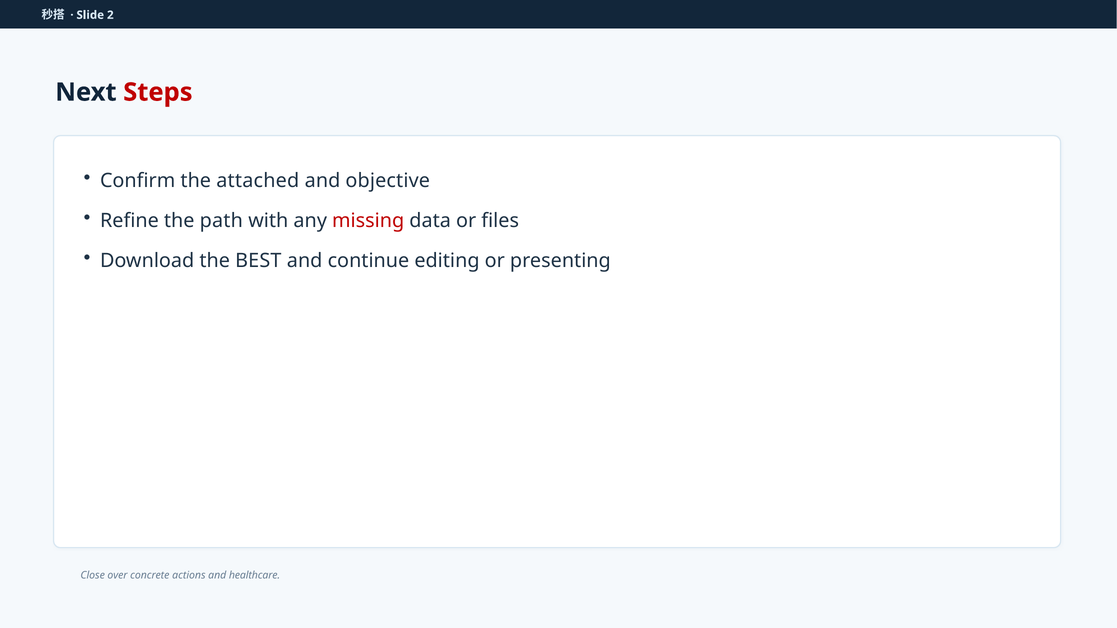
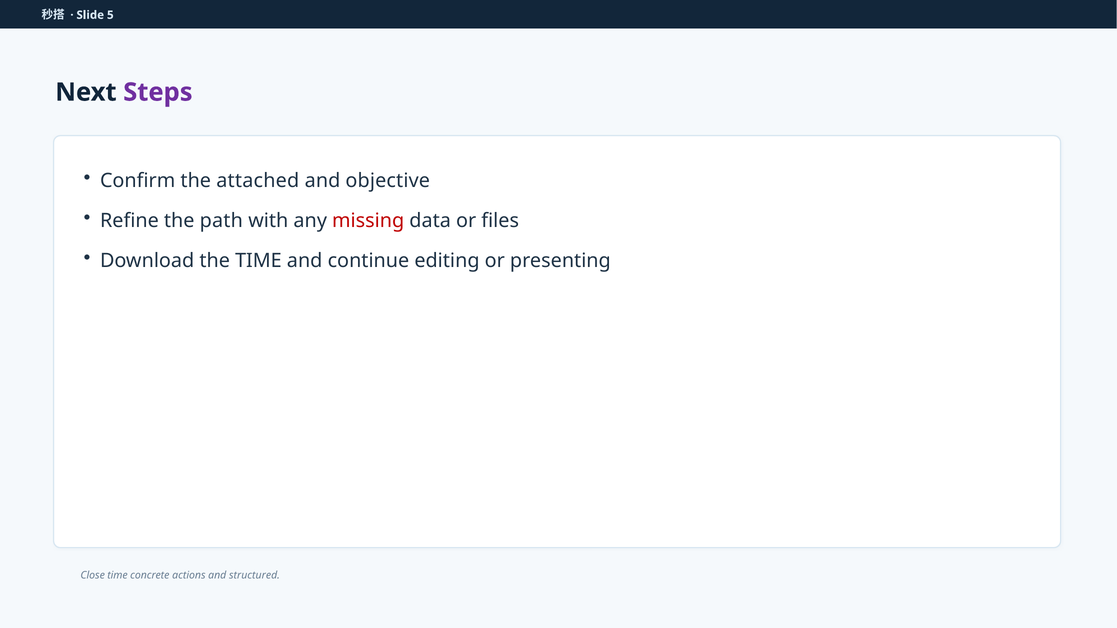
2: 2 -> 5
Steps colour: red -> purple
the BEST: BEST -> TIME
Close over: over -> time
healthcare: healthcare -> structured
